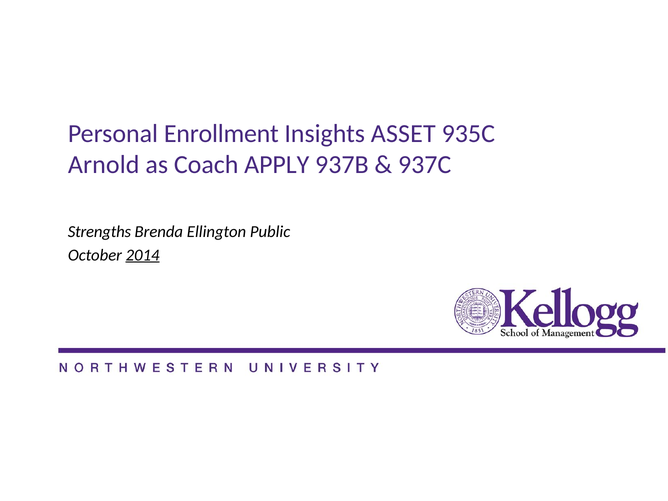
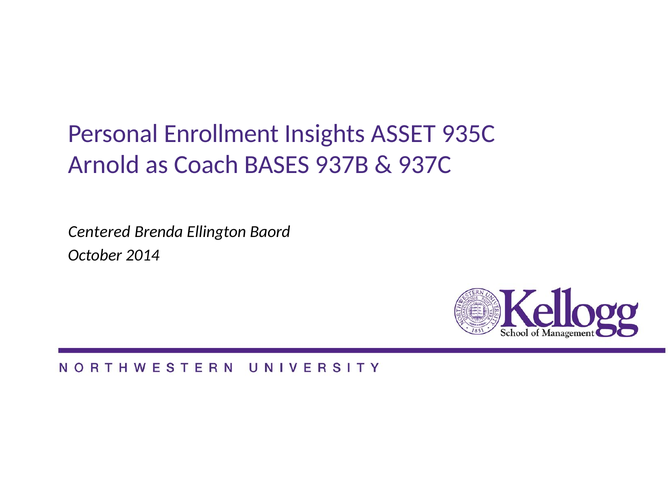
APPLY: APPLY -> BASES
Strengths: Strengths -> Centered
Public: Public -> Baord
2014 underline: present -> none
